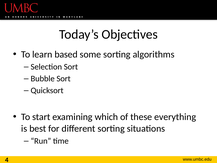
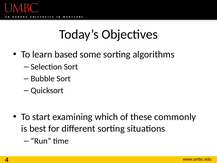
everything: everything -> commonly
